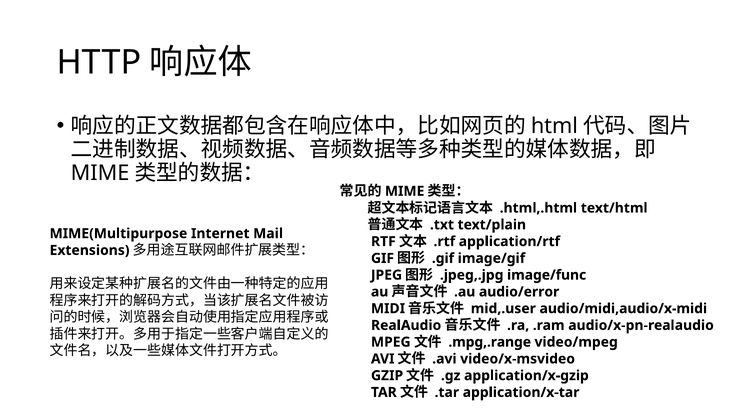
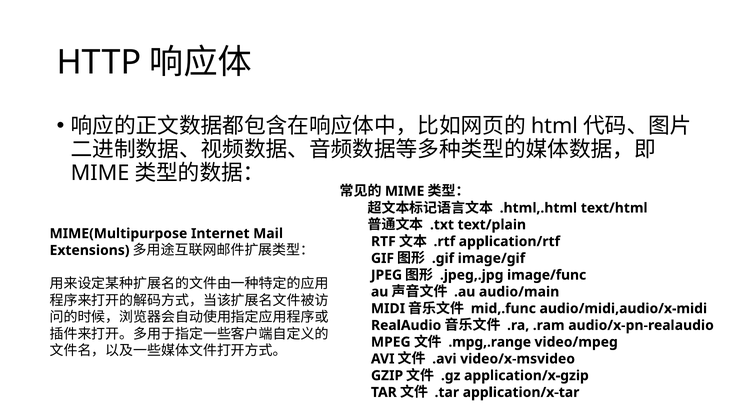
audio/error: audio/error -> audio/main
mid,.user: mid,.user -> mid,.func
